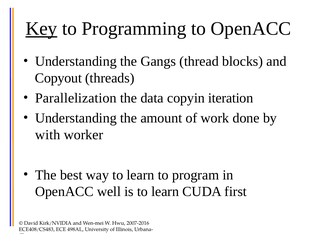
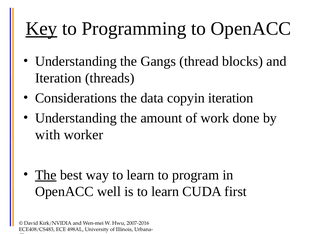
Copyout at (58, 78): Copyout -> Iteration
Parallelization: Parallelization -> Considerations
The at (46, 175) underline: none -> present
